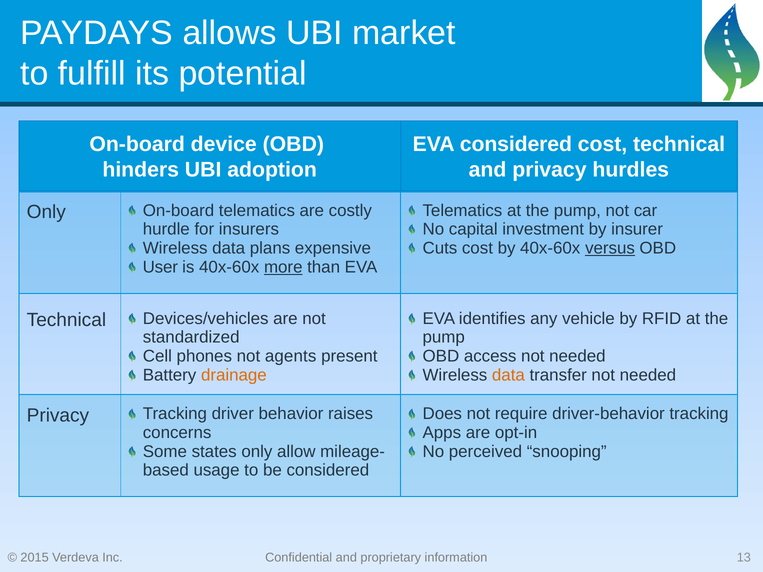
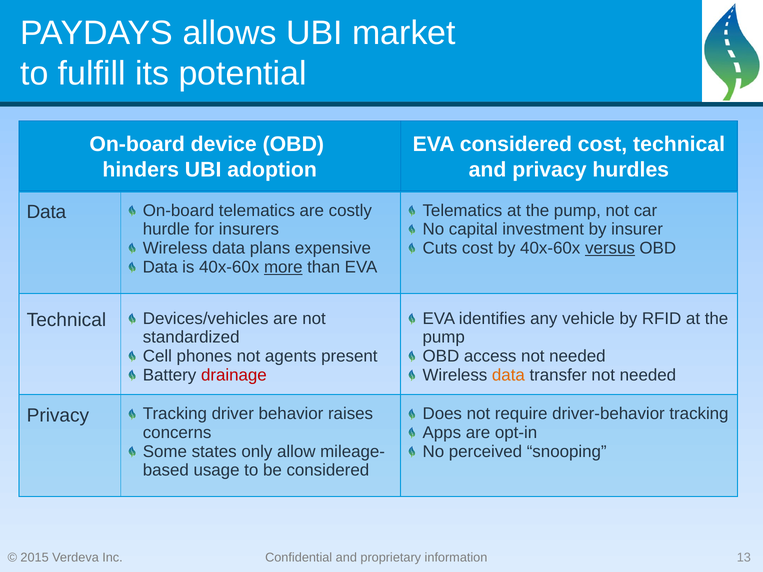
Only at (46, 212): Only -> Data
User at (160, 267): User -> Data
drainage colour: orange -> red
